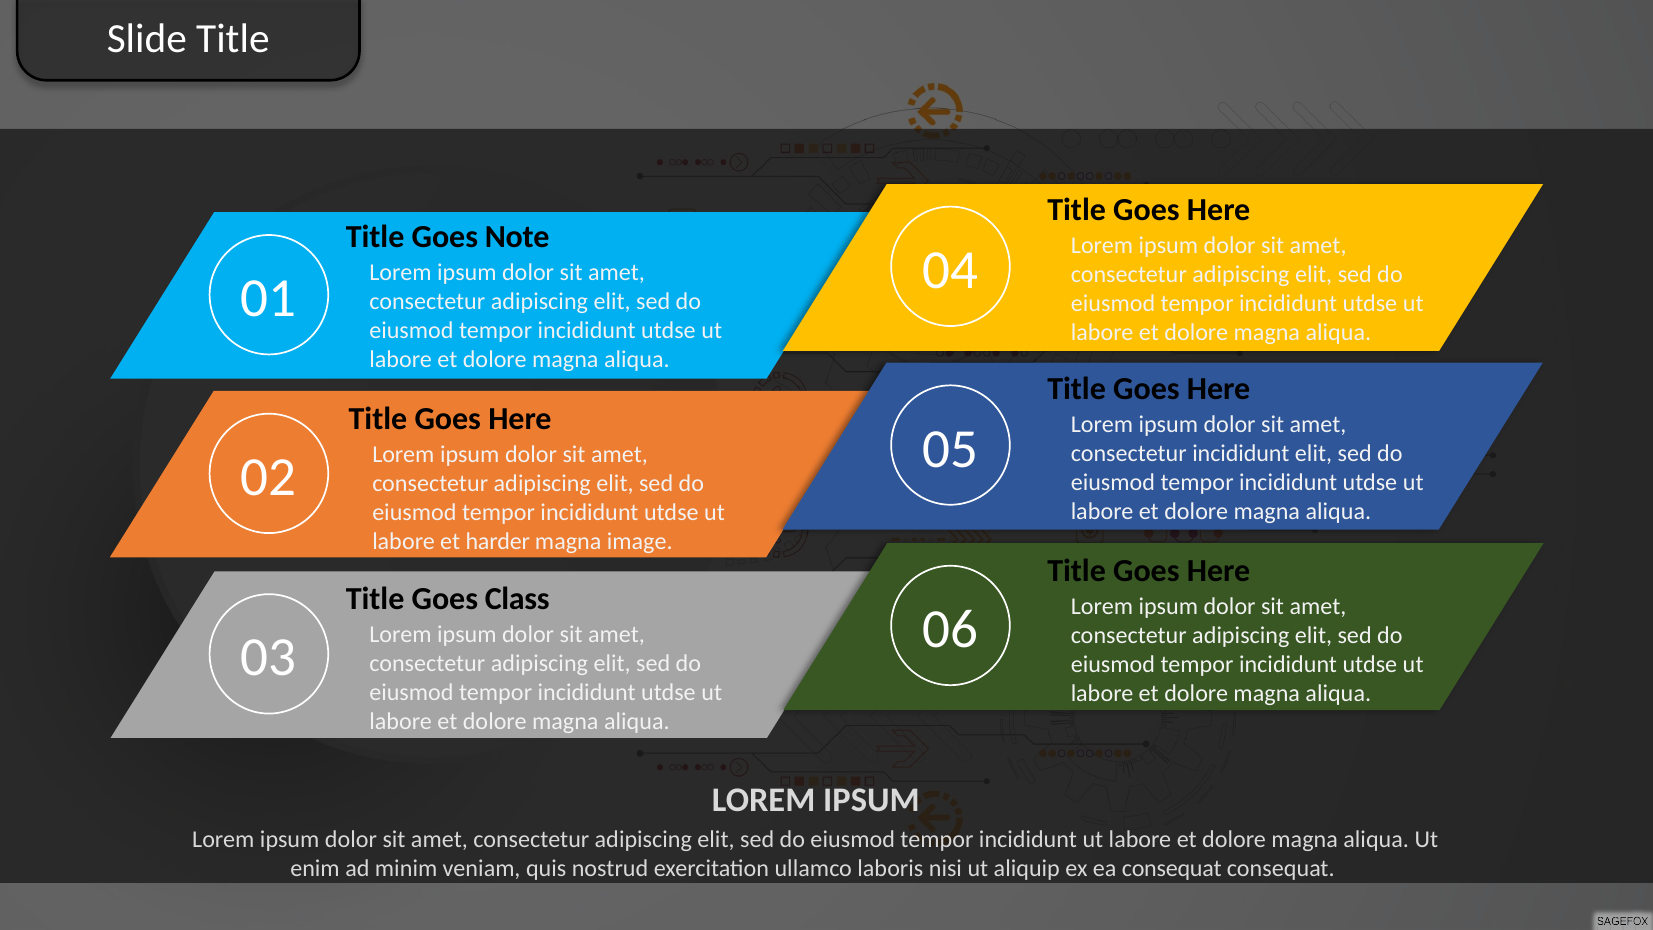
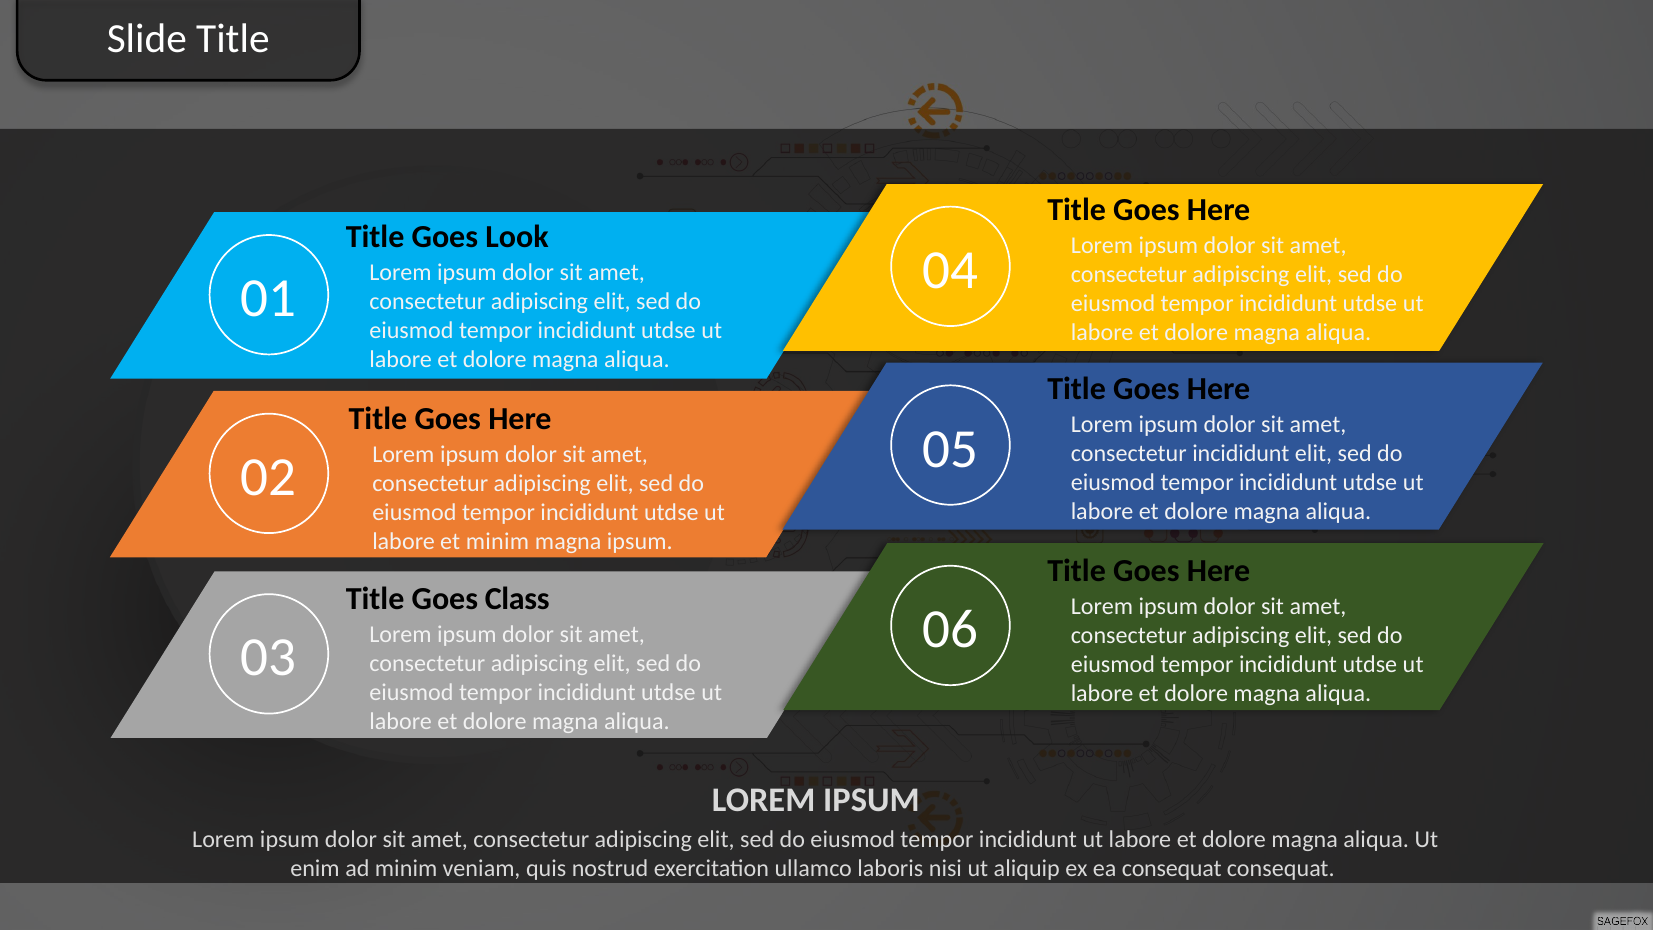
Note: Note -> Look
et harder: harder -> minim
magna image: image -> ipsum
